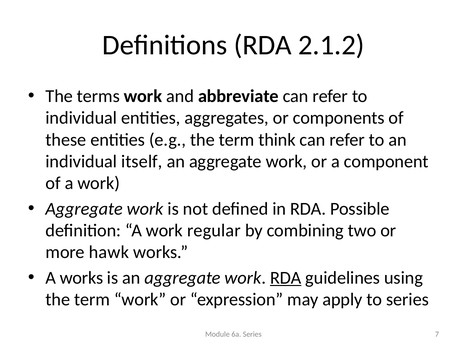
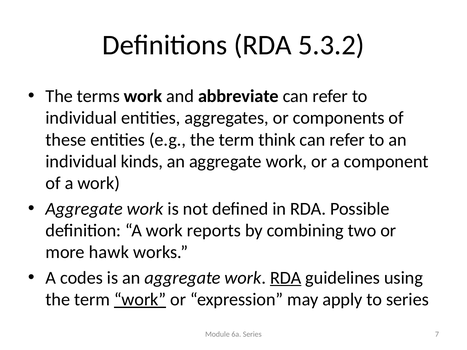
2.1.2: 2.1.2 -> 5.3.2
itself: itself -> kinds
regular: regular -> reports
A works: works -> codes
work at (140, 300) underline: none -> present
